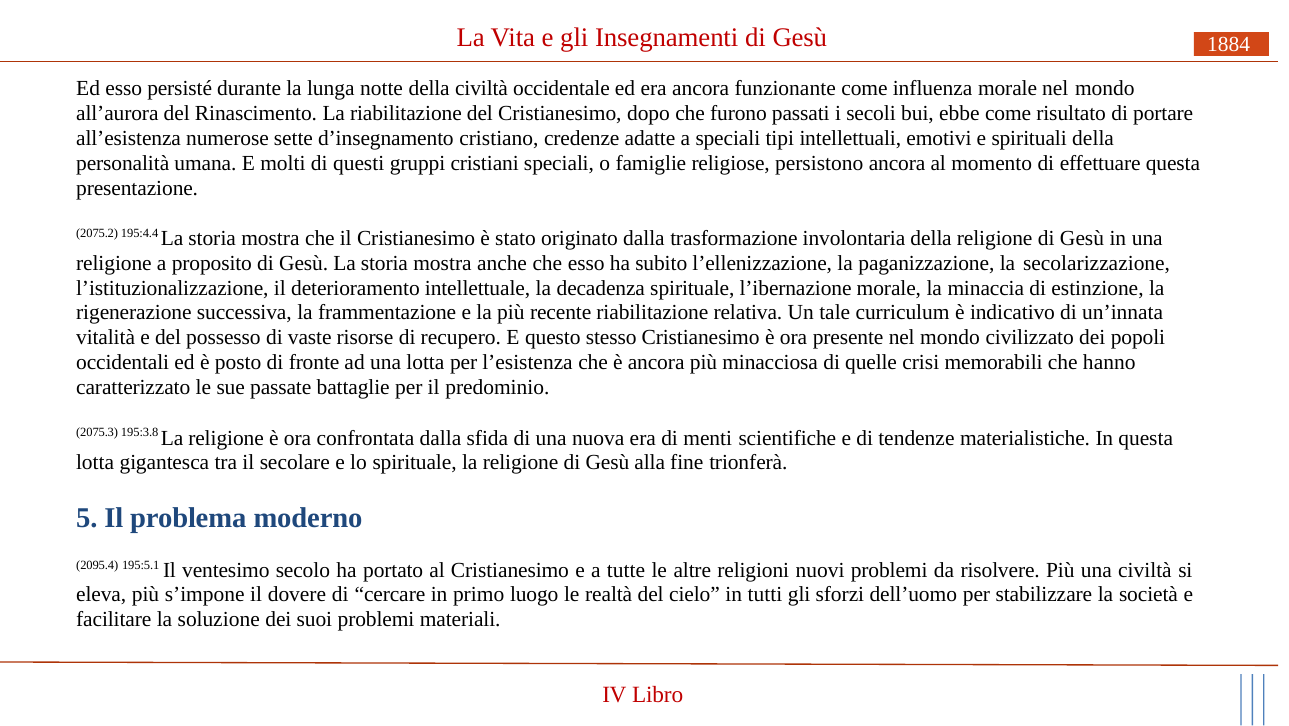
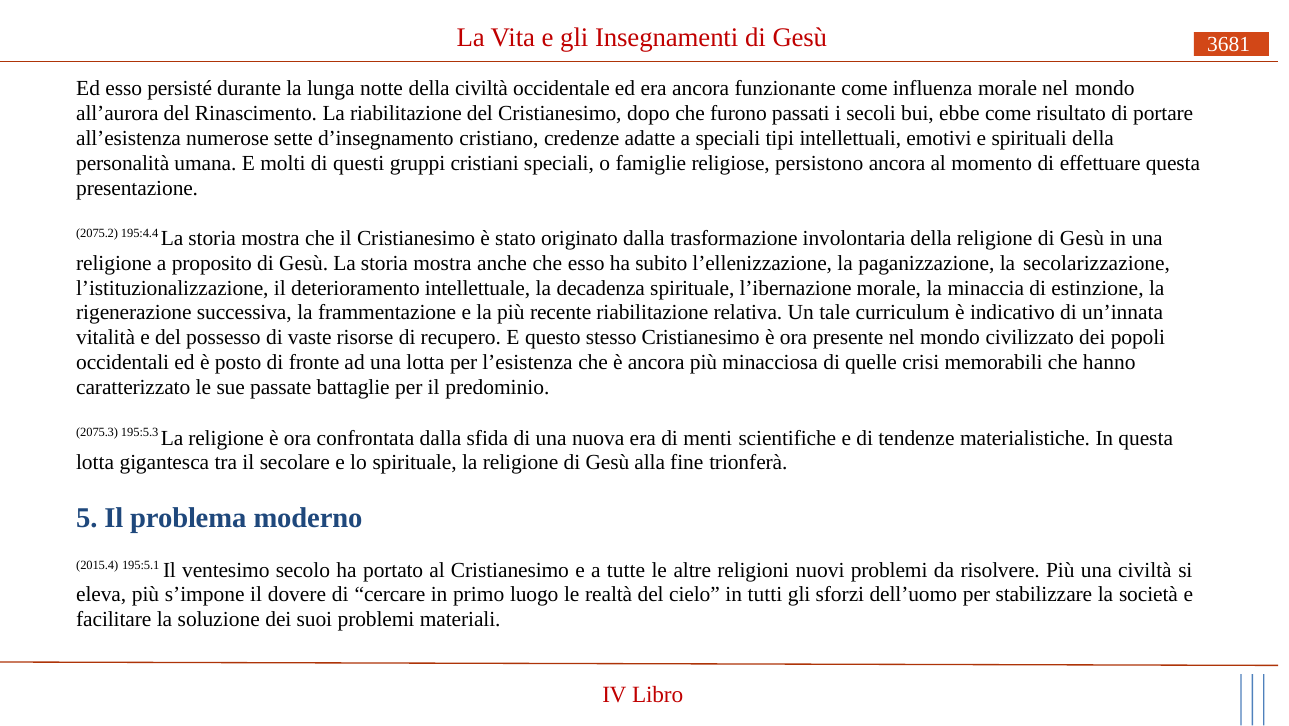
1884: 1884 -> 3681
195:3.8: 195:3.8 -> 195:5.3
2095.4: 2095.4 -> 2015.4
